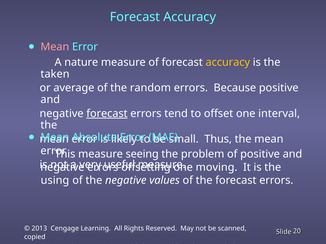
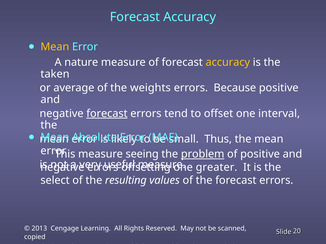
Mean at (55, 47) colour: pink -> yellow
random: random -> weights
problem underline: none -> present
moving: moving -> greater
using: using -> select
the negative: negative -> resulting
